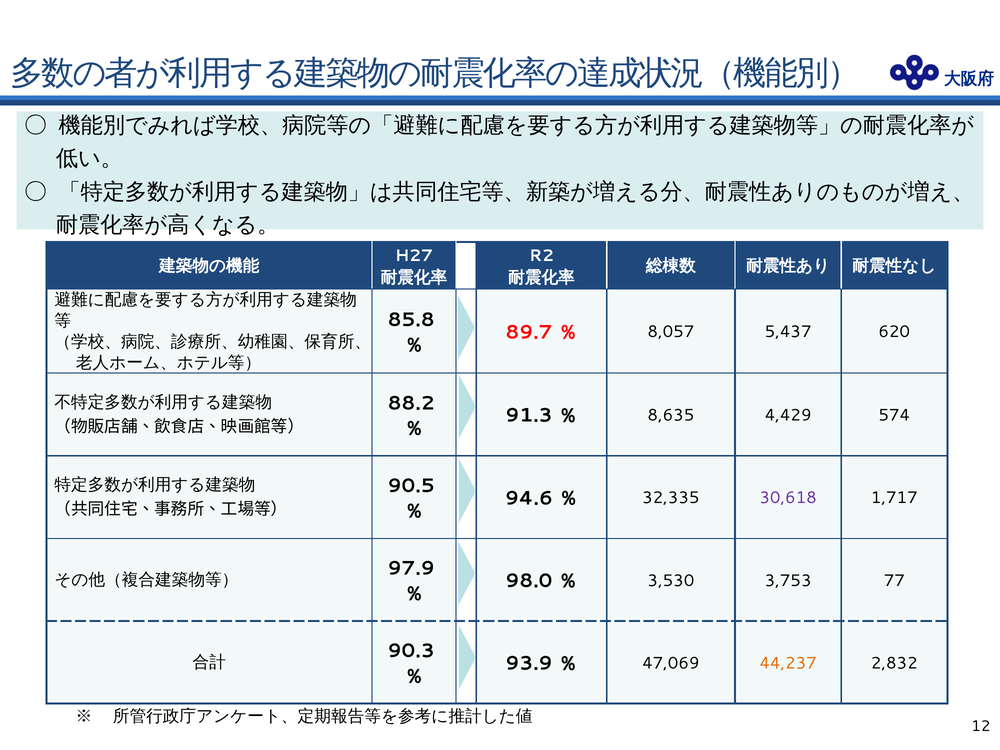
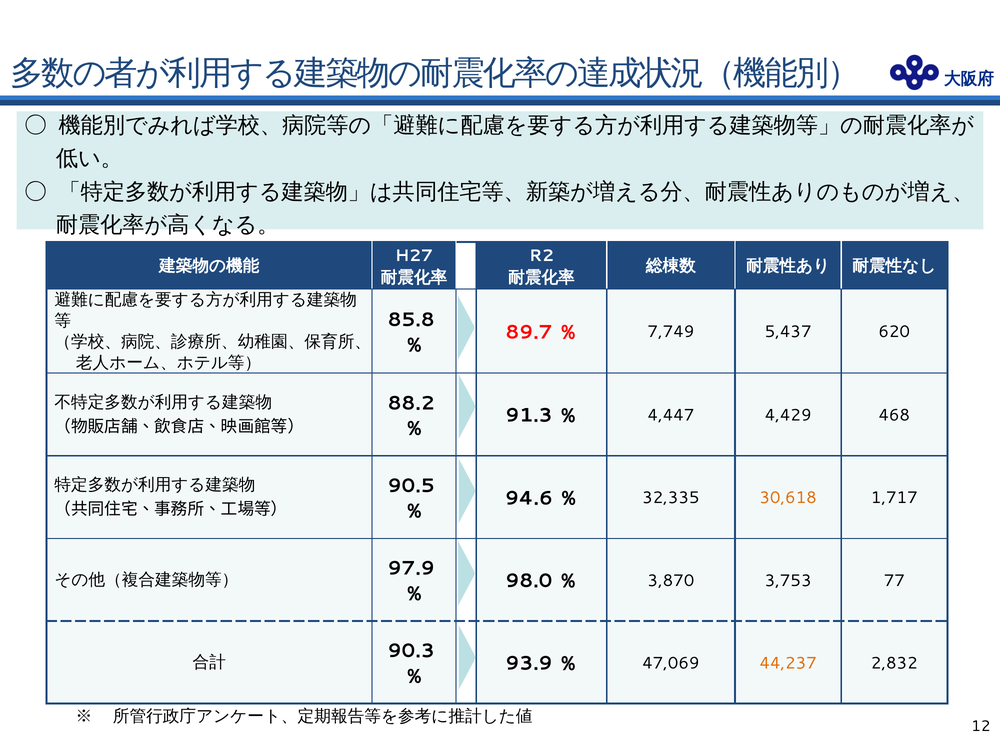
8,057: 8,057 -> 7,749
8,635: 8,635 -> 4,447
574: 574 -> 468
30,618 colour: purple -> orange
3,530: 3,530 -> 3,870
